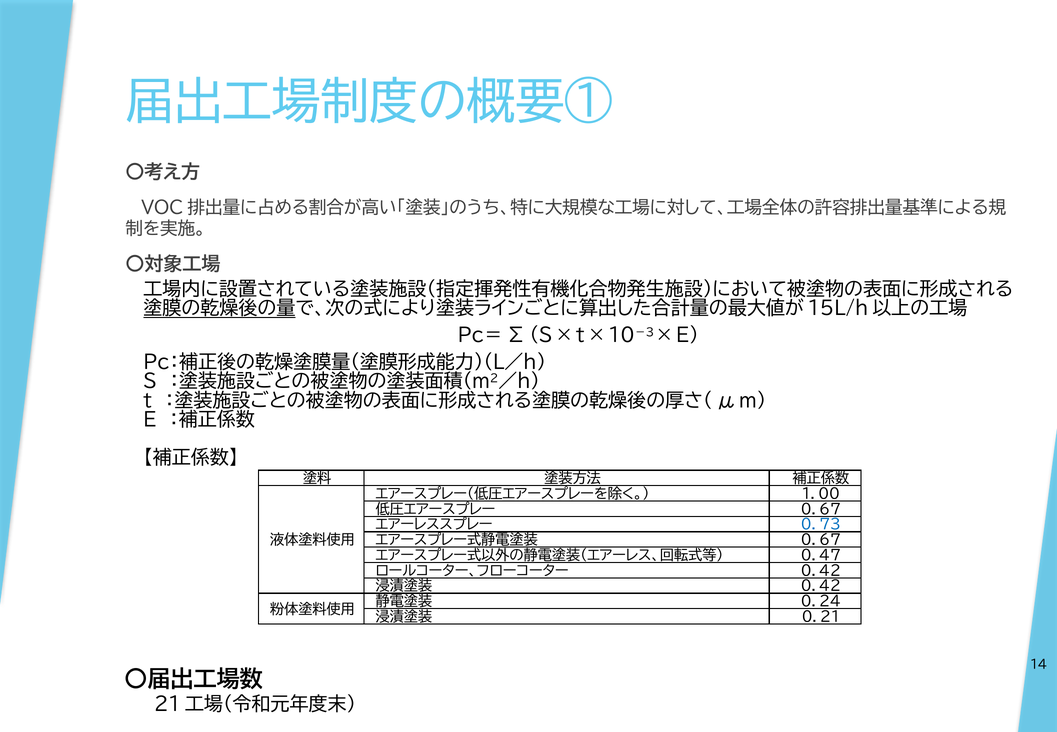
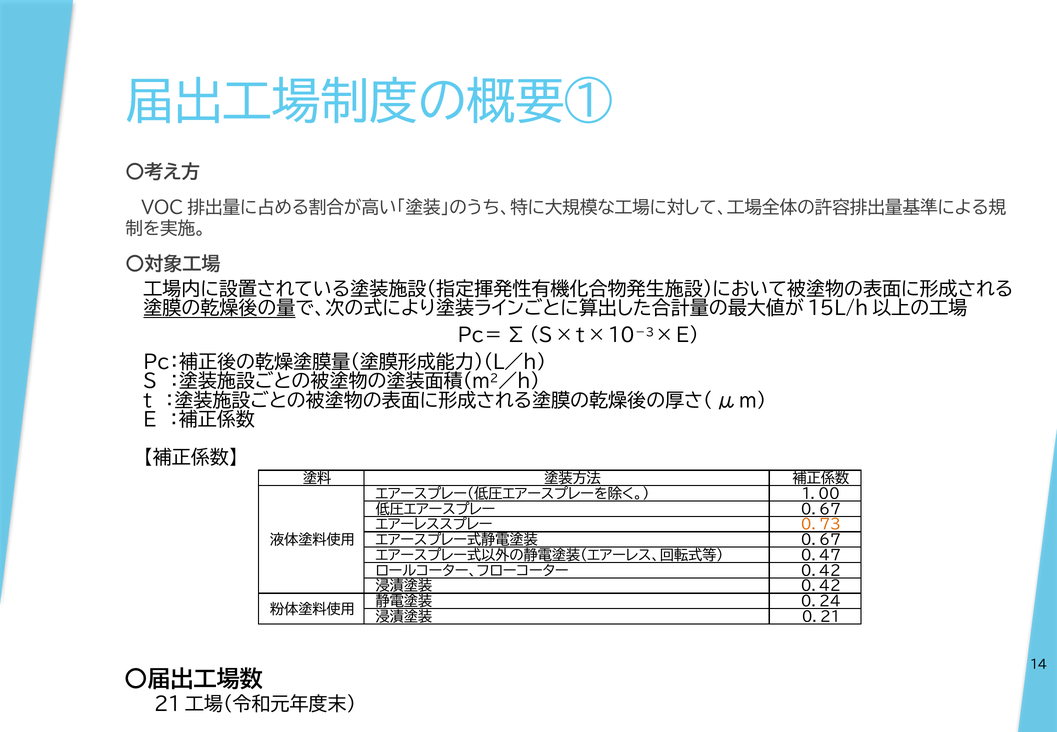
０．７３ colour: blue -> orange
